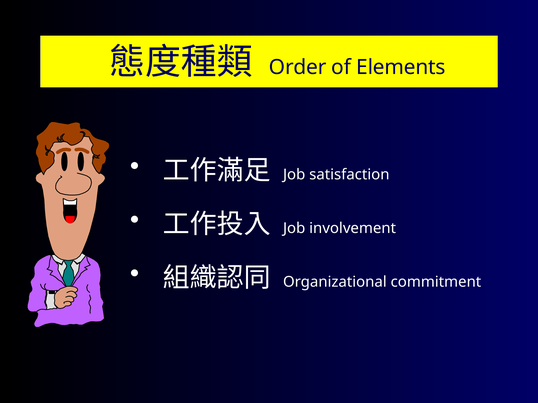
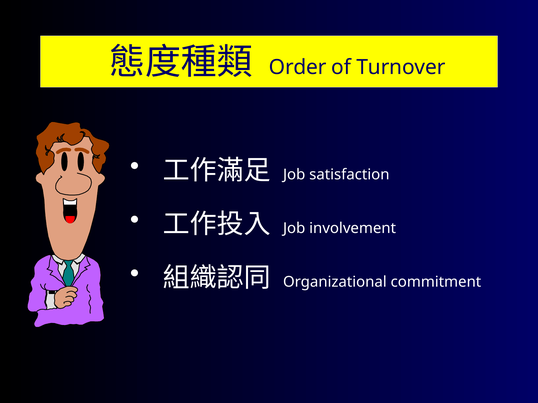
Elements: Elements -> Turnover
